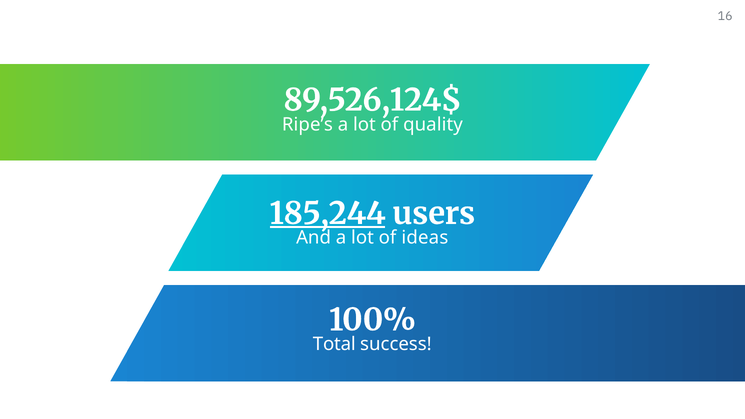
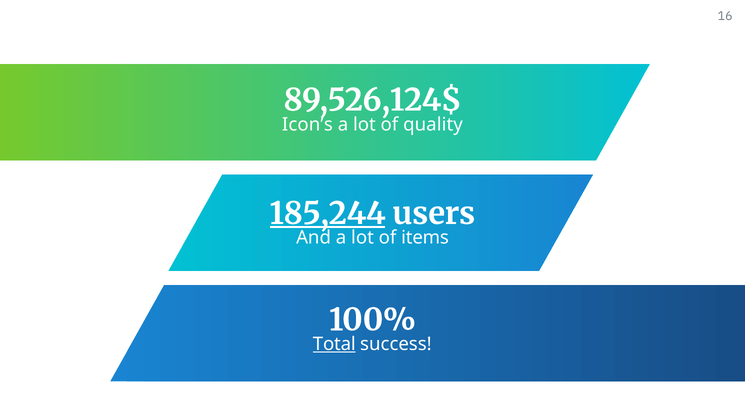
Ripe’s: Ripe’s -> Icon’s
ideas: ideas -> items
Total underline: none -> present
